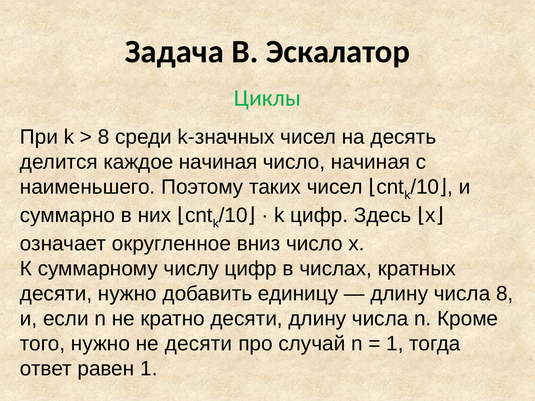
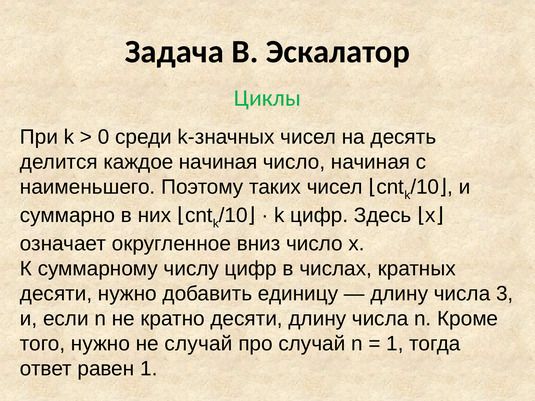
8 at (104, 137): 8 -> 0
числа 8: 8 -> 3
не десяти: десяти -> случай
